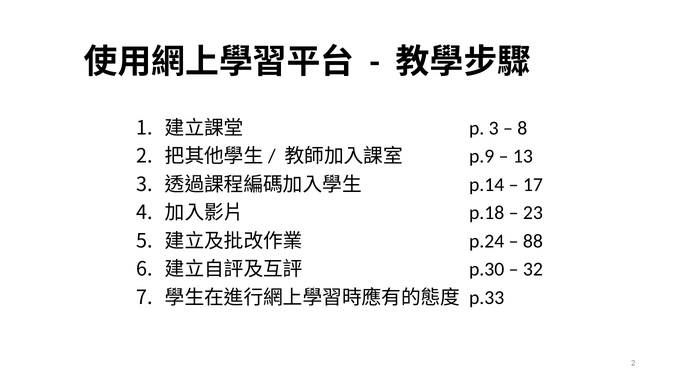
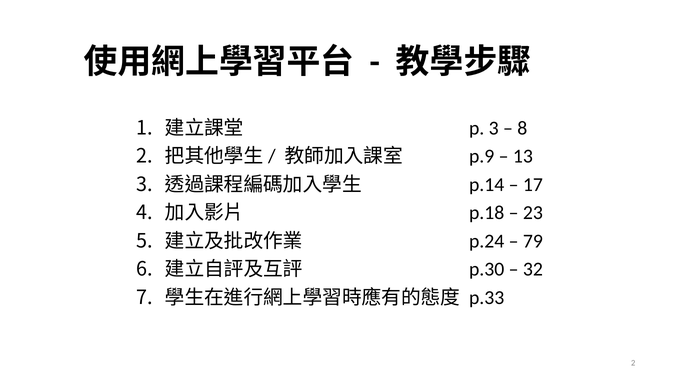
88: 88 -> 79
